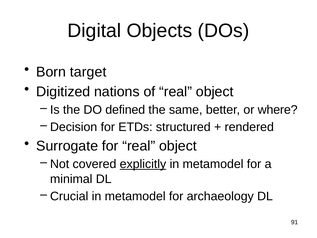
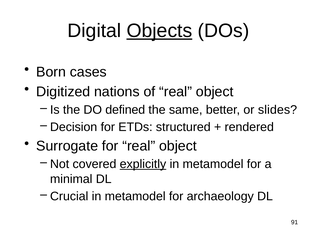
Objects underline: none -> present
target: target -> cases
where: where -> slides
